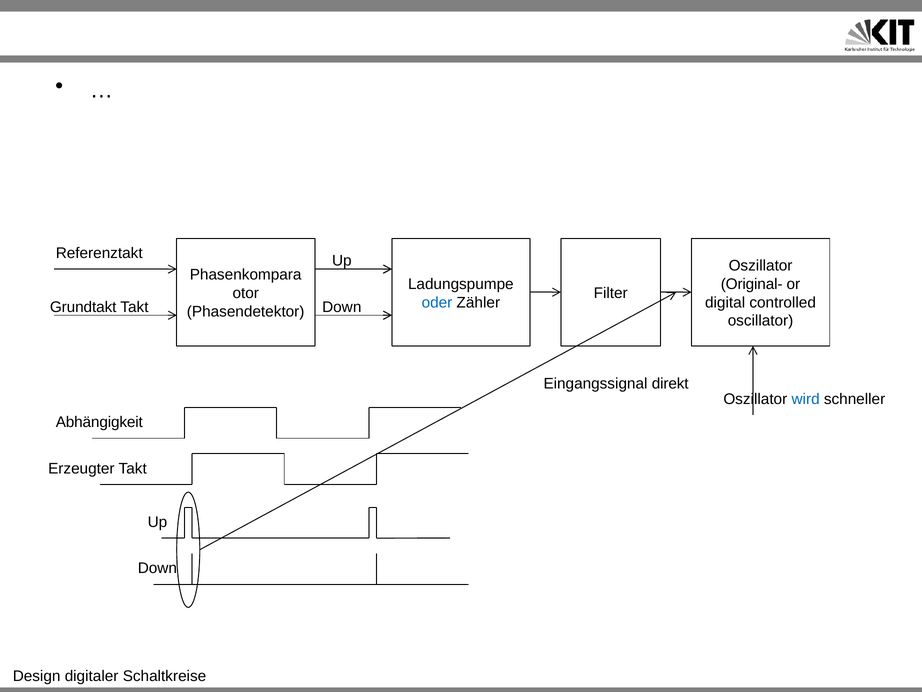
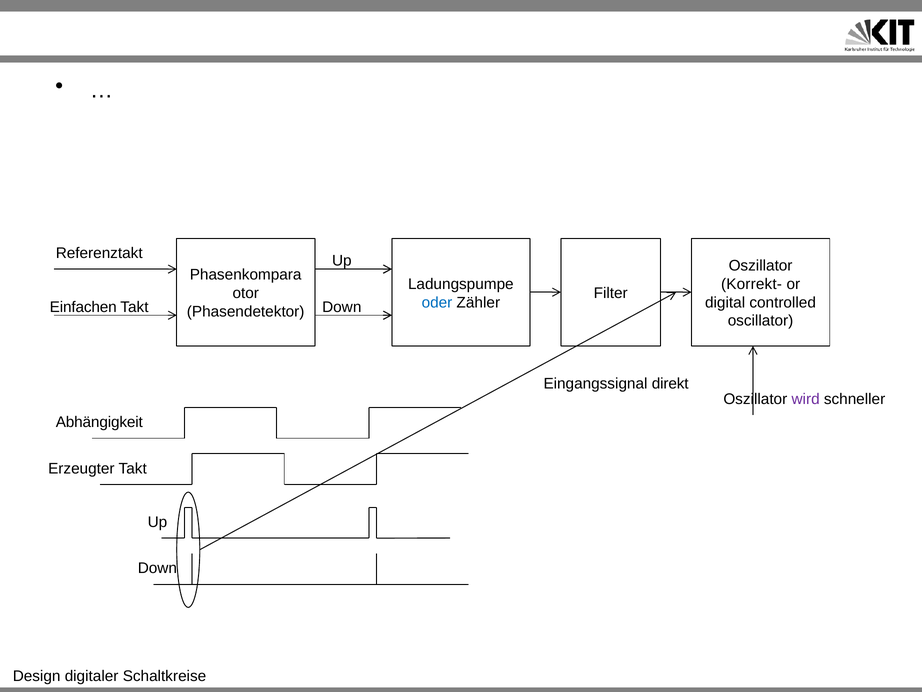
Original-: Original- -> Korrekt-
Grundtakt: Grundtakt -> Einfachen
wird colour: blue -> purple
